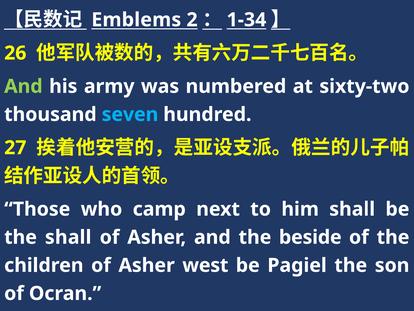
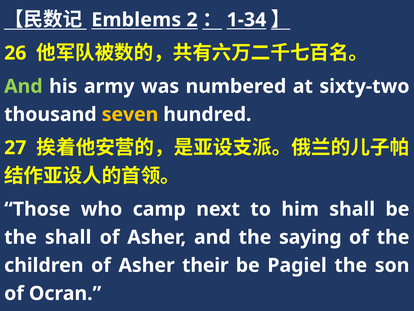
seven colour: light blue -> yellow
beside: beside -> saying
west: west -> their
